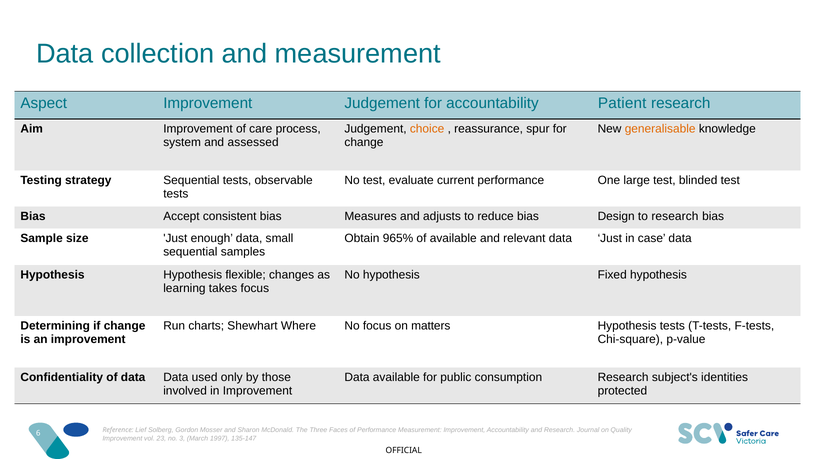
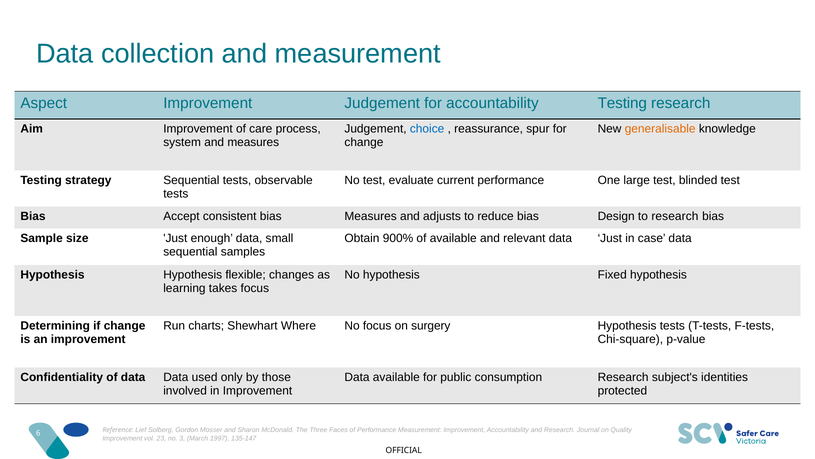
accountability Patient: Patient -> Testing
choice colour: orange -> blue
and assessed: assessed -> measures
965%: 965% -> 900%
matters: matters -> surgery
